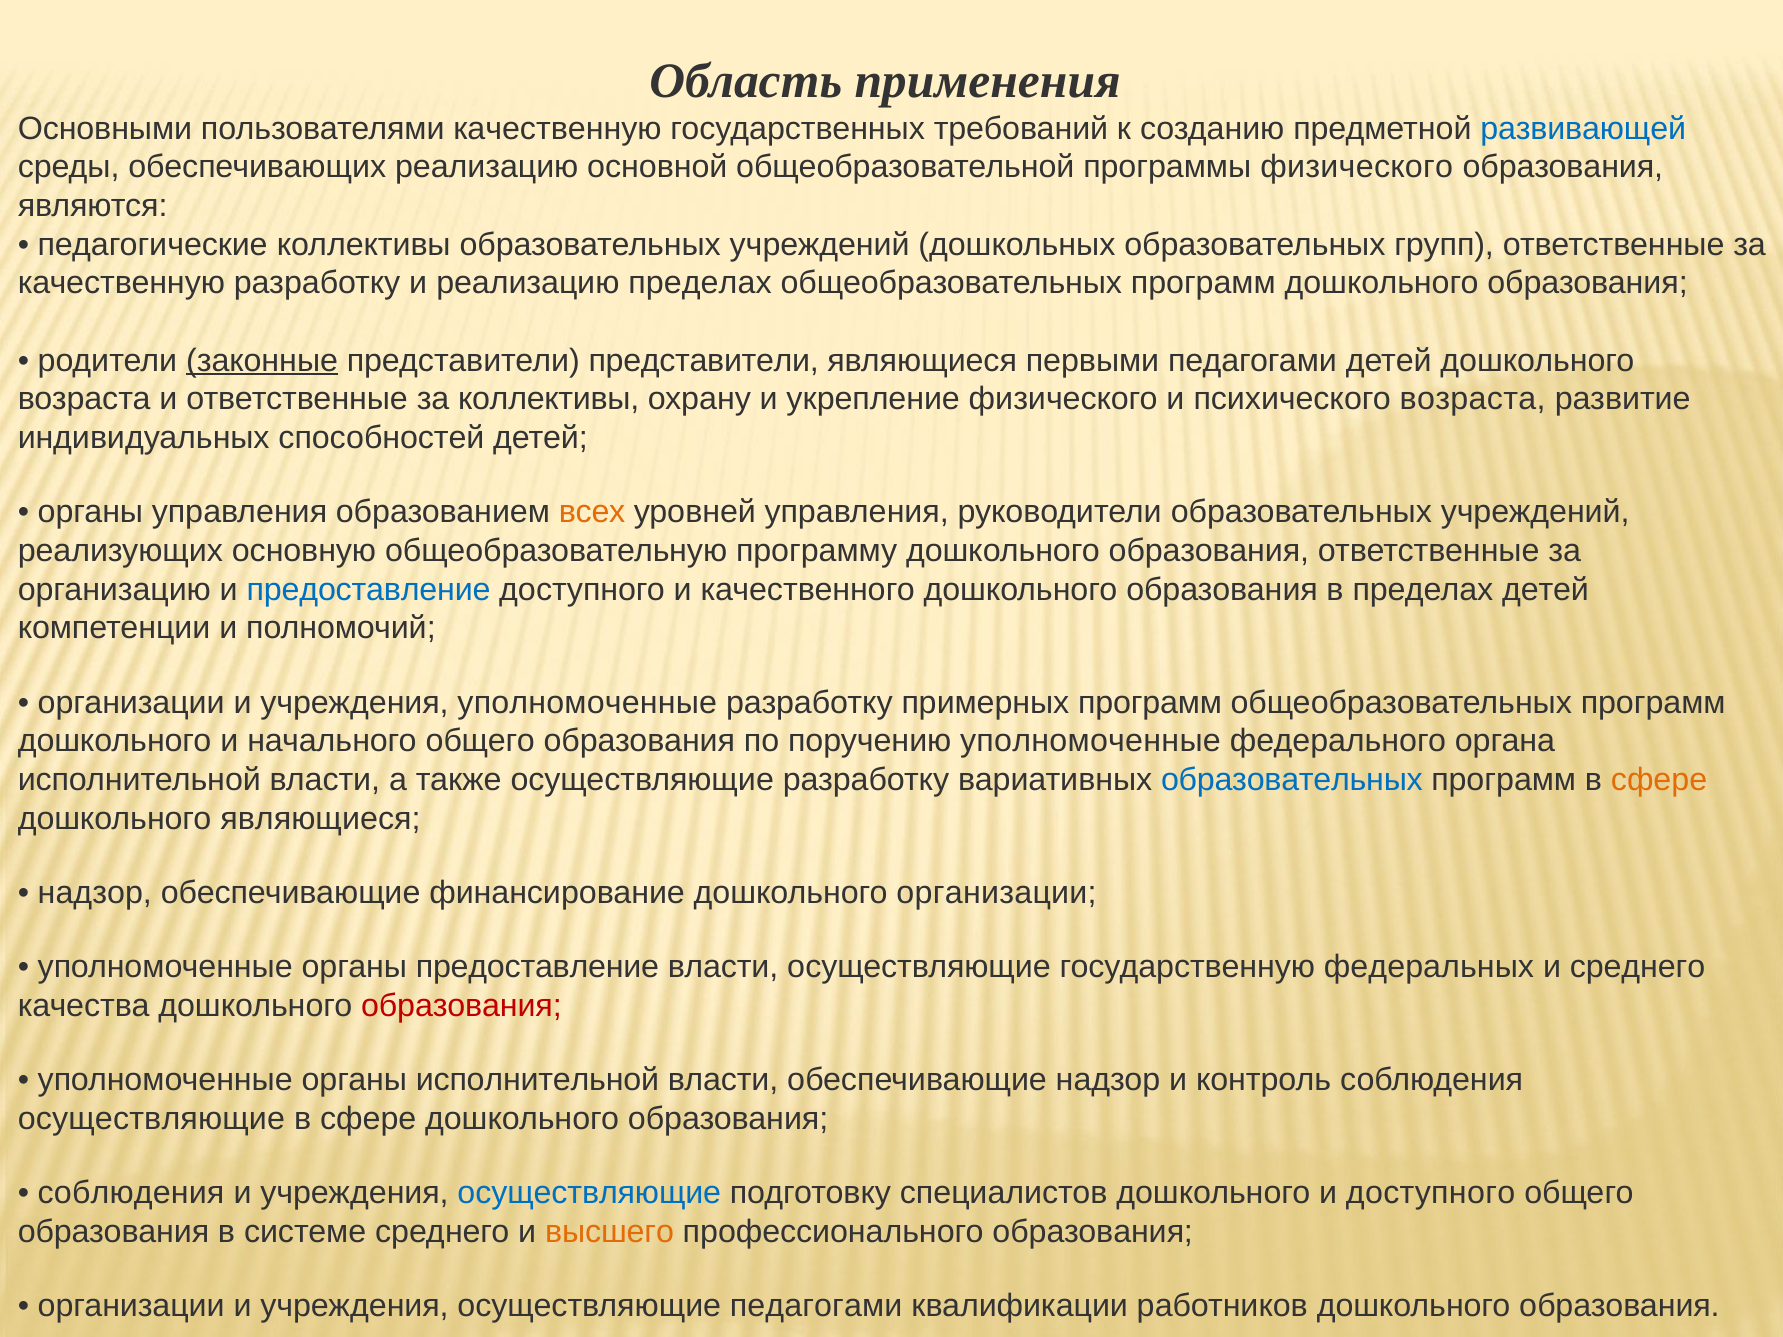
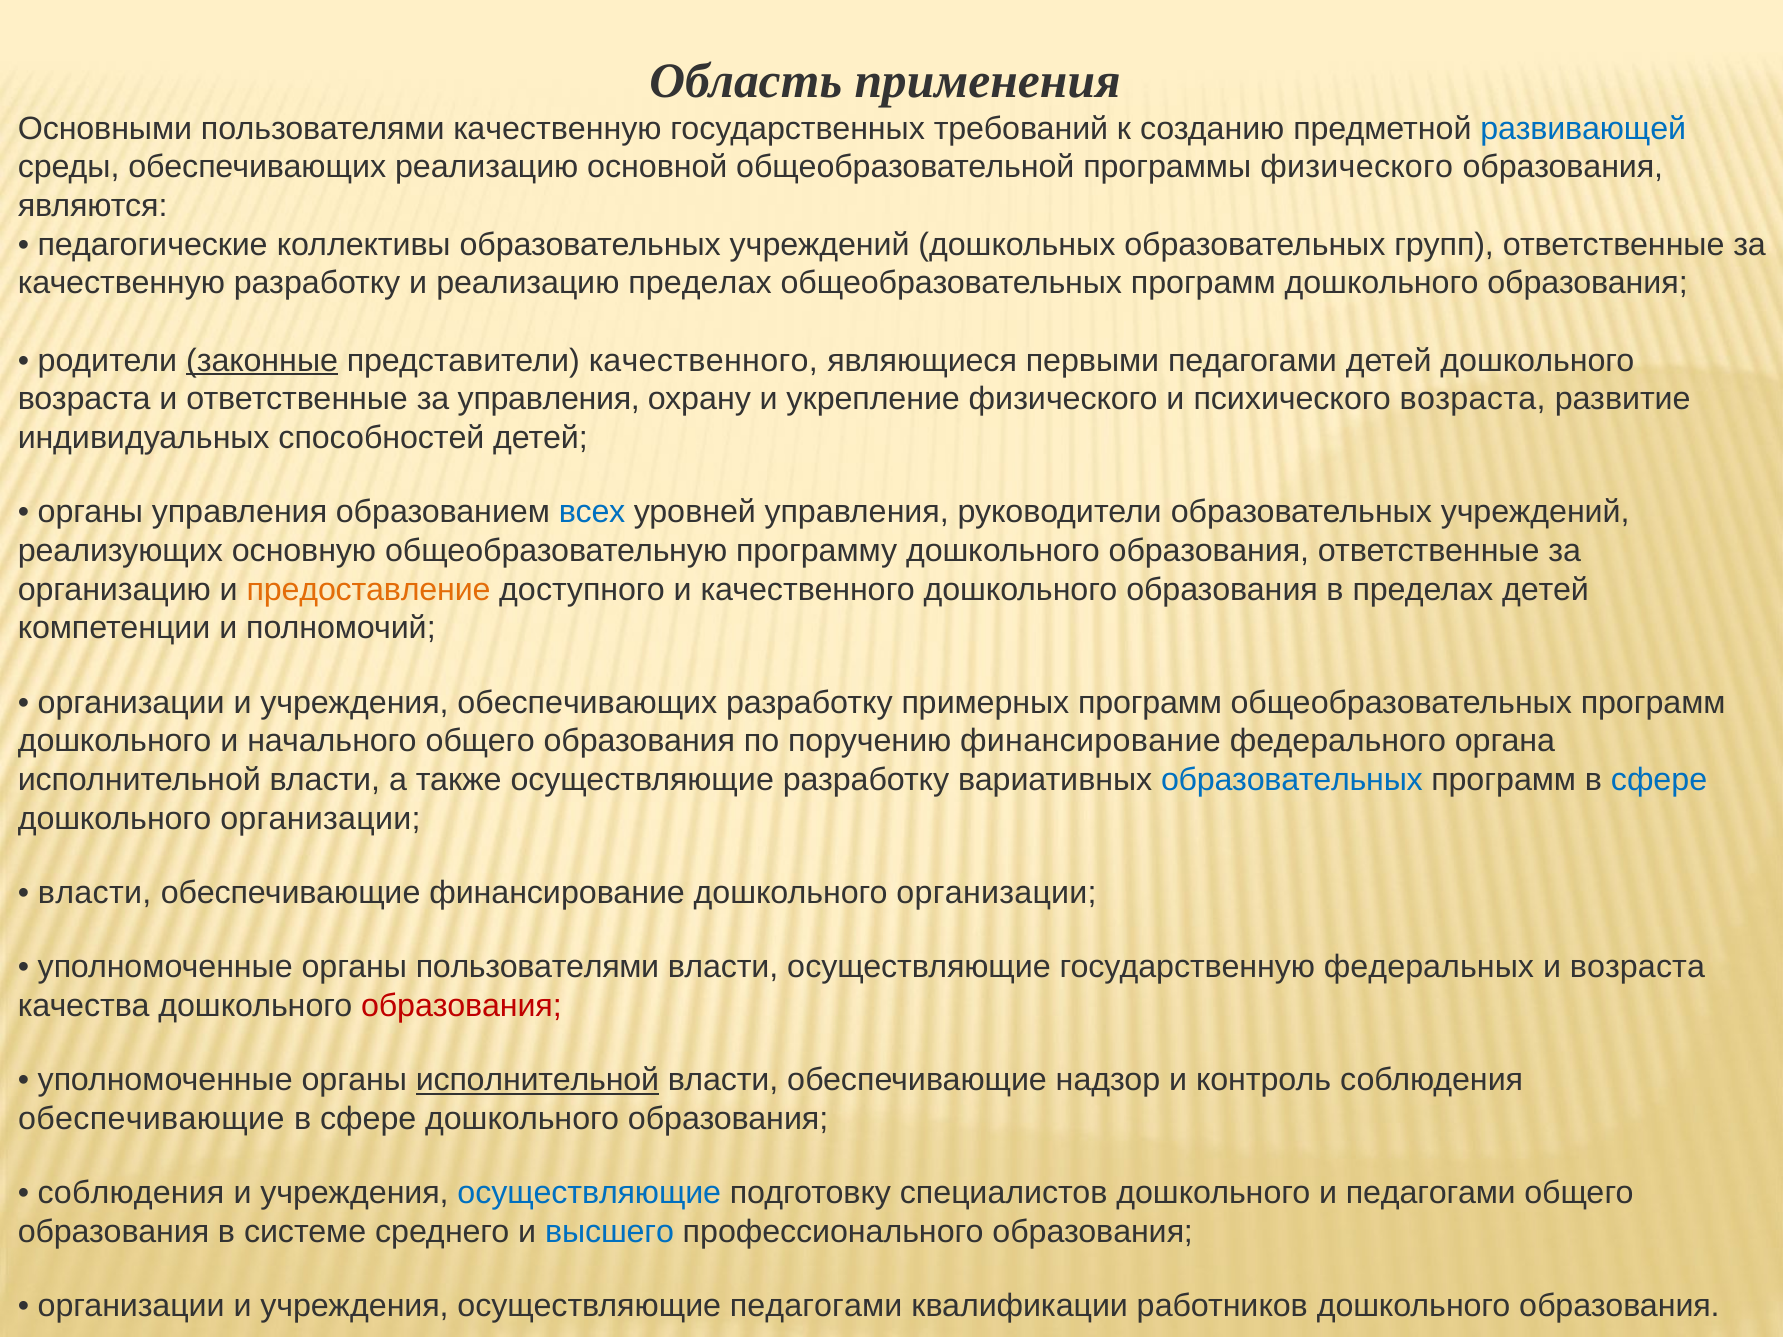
представители представители: представители -> качественного
за коллективы: коллективы -> управления
всех colour: orange -> blue
предоставление at (369, 590) colour: blue -> orange
учреждения уполномоченные: уполномоченные -> обеспечивающих
поручению уполномоченные: уполномоченные -> финансирование
сфере at (1659, 780) colour: orange -> blue
являющиеся at (320, 819): являющиеся -> организации
надзор at (95, 893): надзор -> власти
органы предоставление: предоставление -> пользователями
и среднего: среднего -> возраста
исполнительной at (537, 1080) underline: none -> present
осуществляющие at (151, 1119): осуществляющие -> обеспечивающие
и доступного: доступного -> педагогами
высшего colour: orange -> blue
